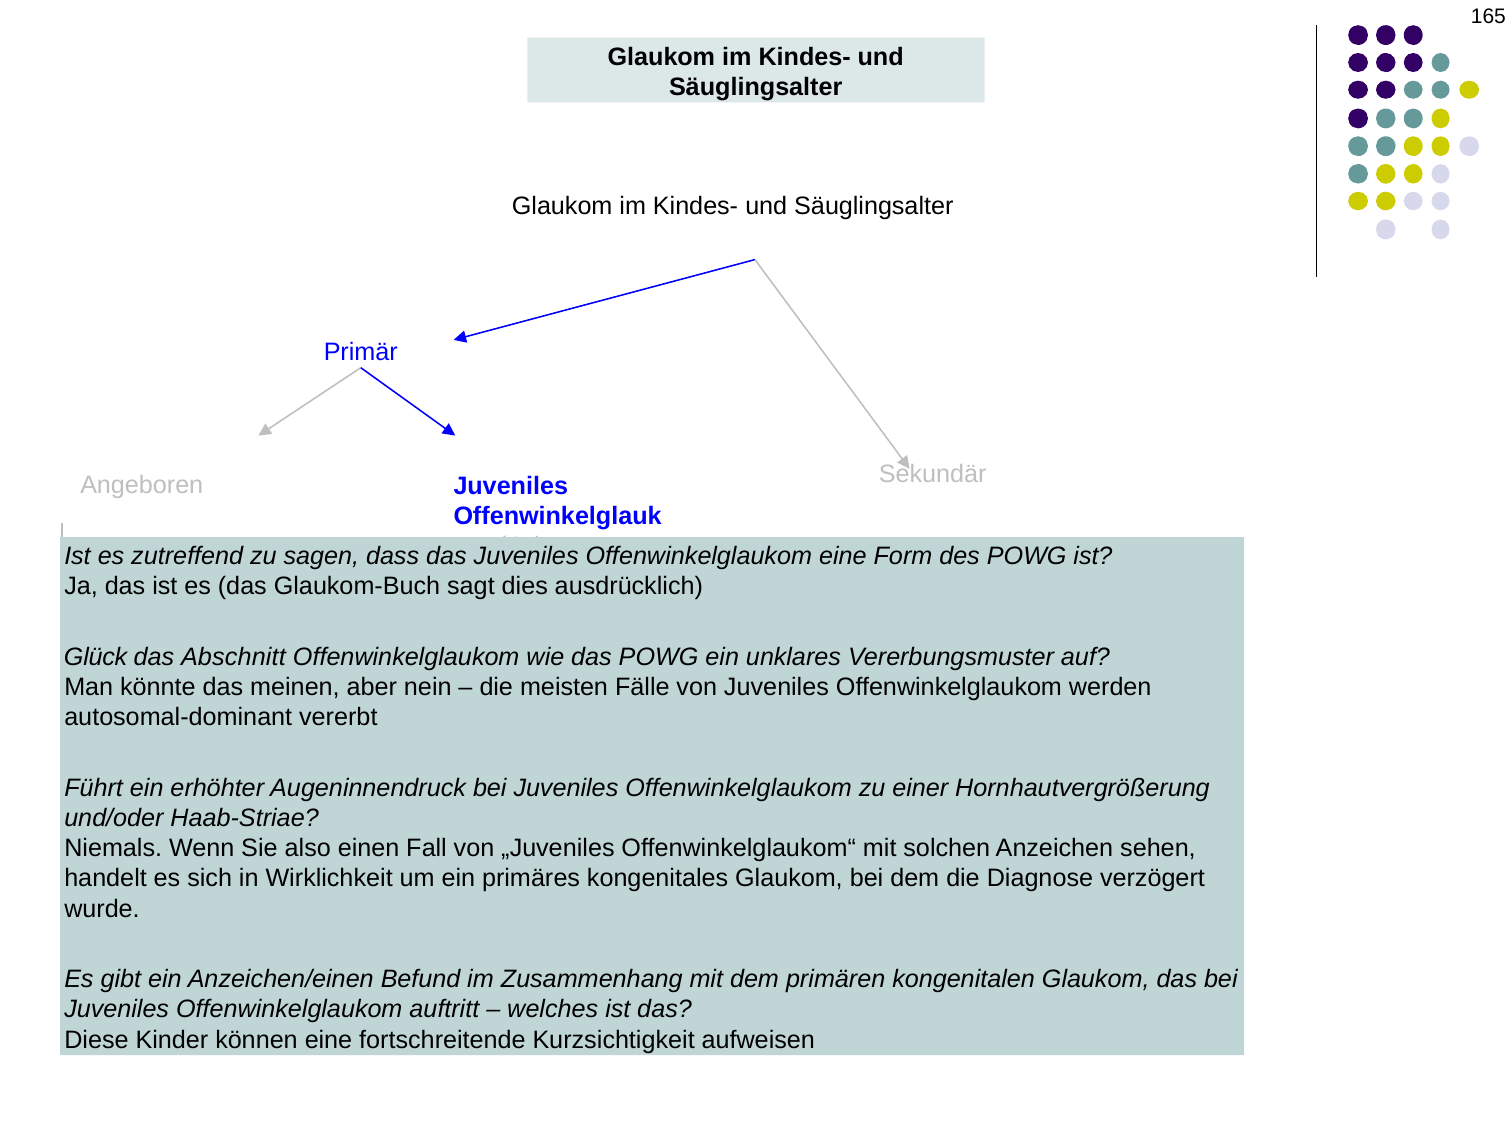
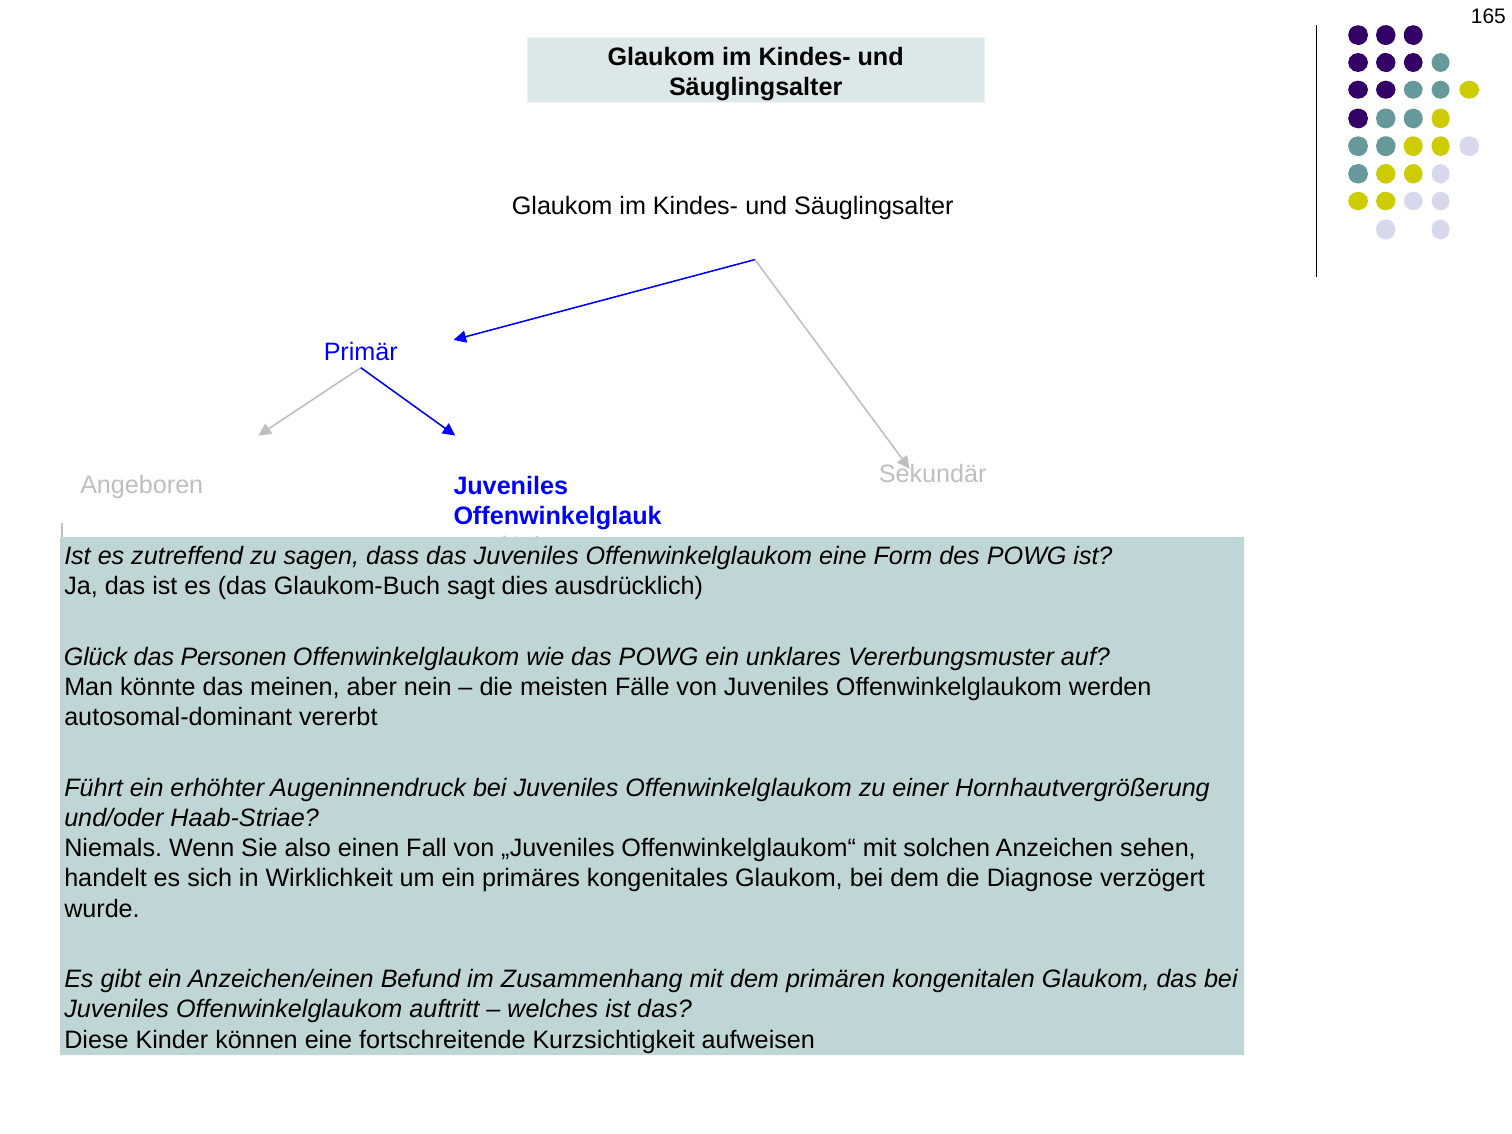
Abschnitt: Abschnitt -> Personen
